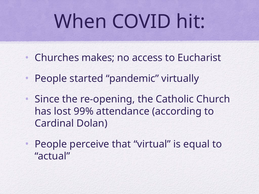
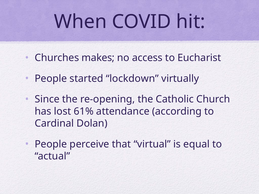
pandemic: pandemic -> lockdown
99%: 99% -> 61%
